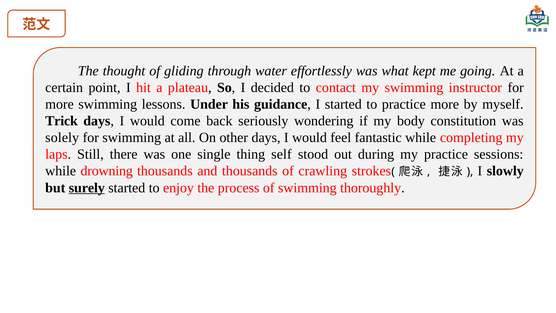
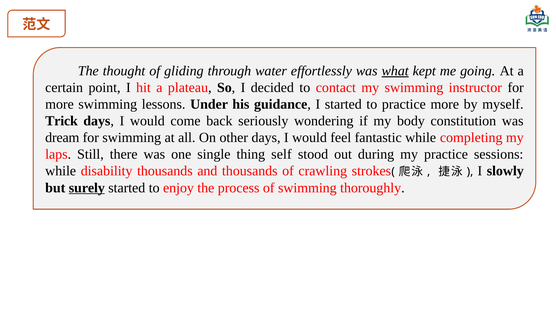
what underline: none -> present
solely: solely -> dream
drowning: drowning -> disability
